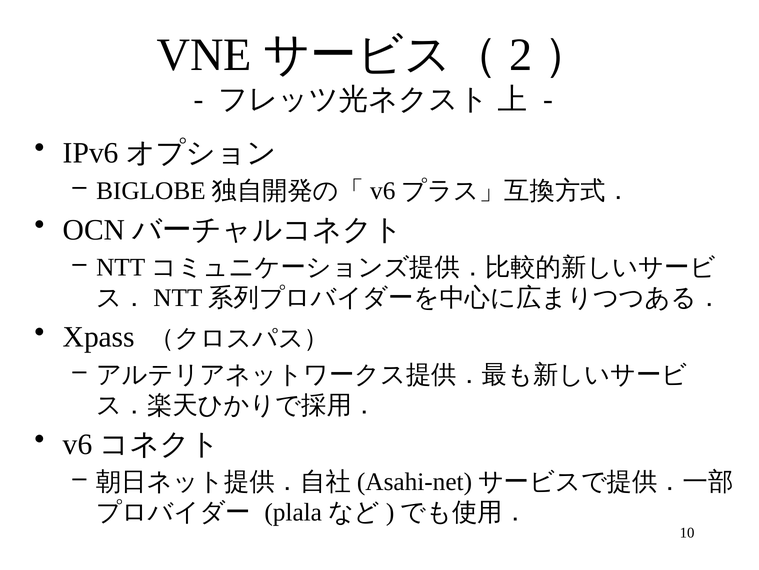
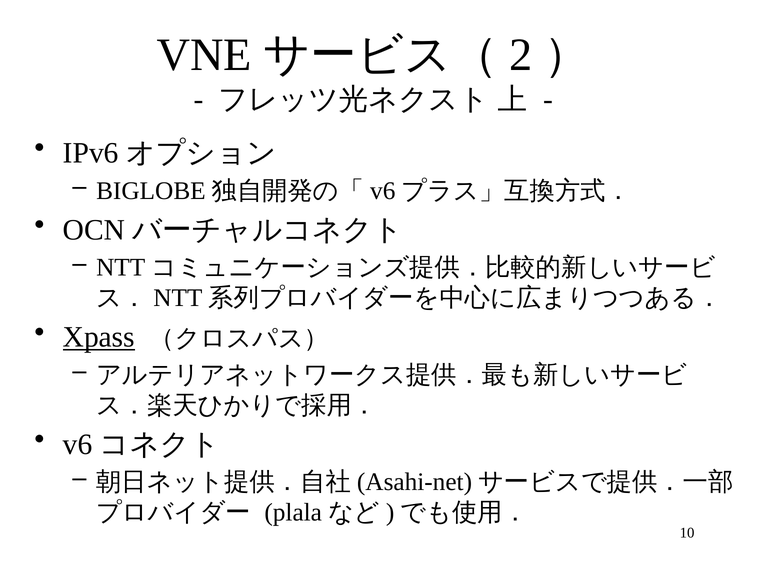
Xpass underline: none -> present
